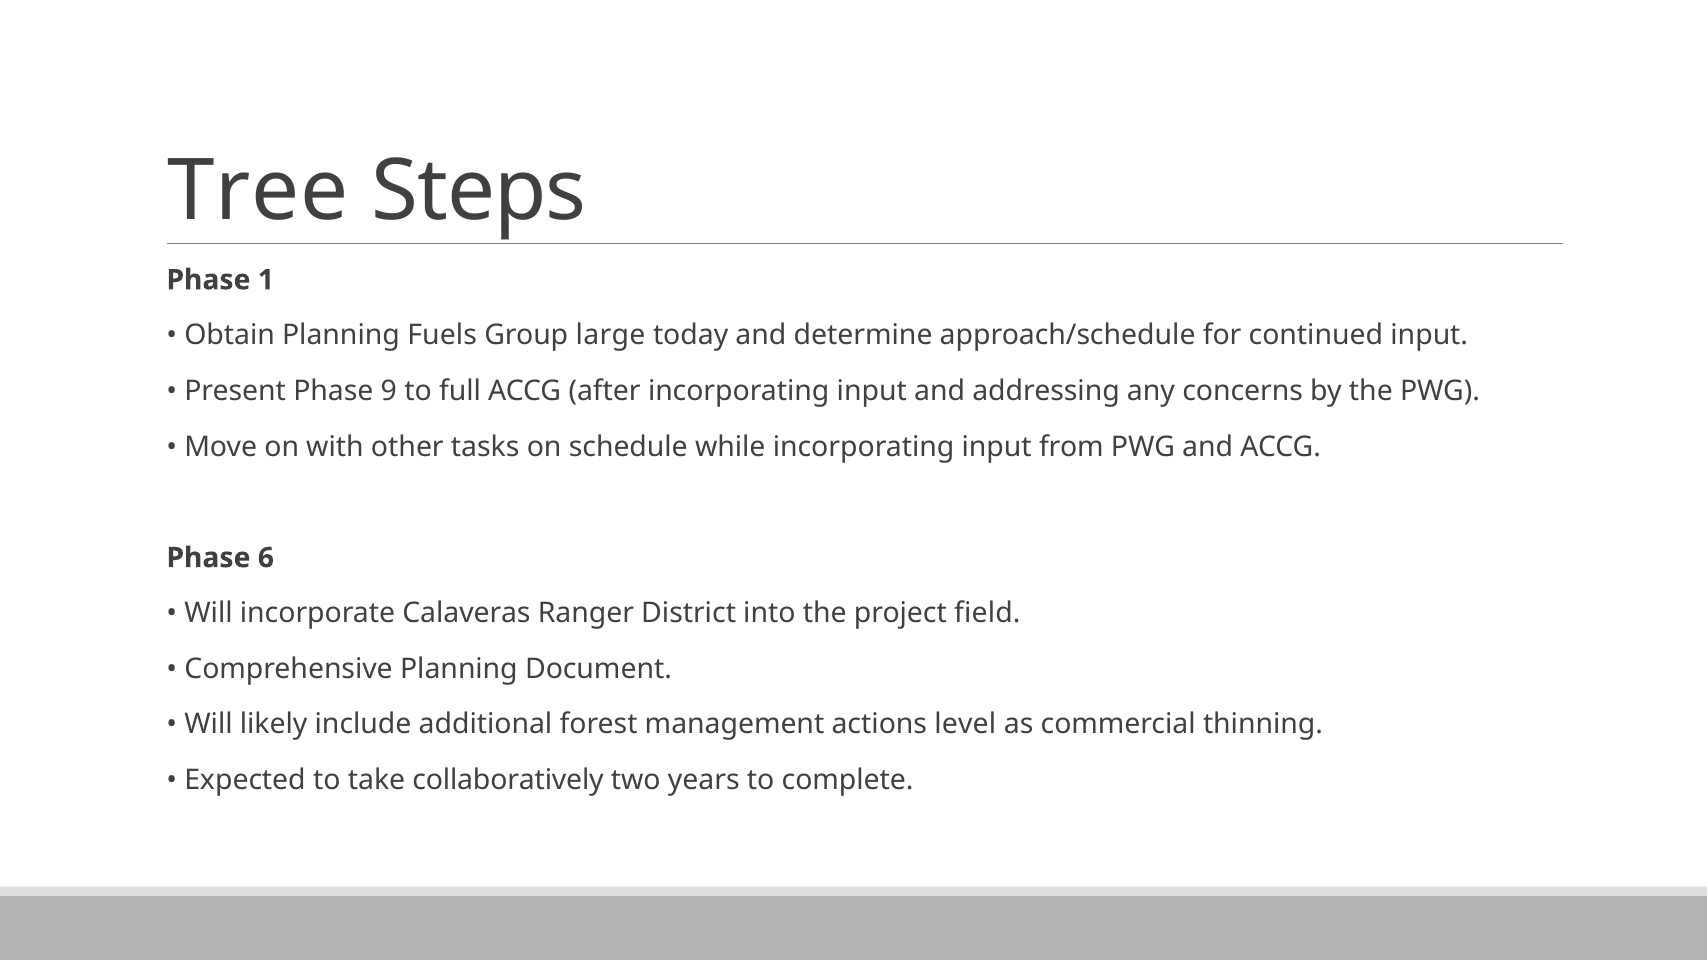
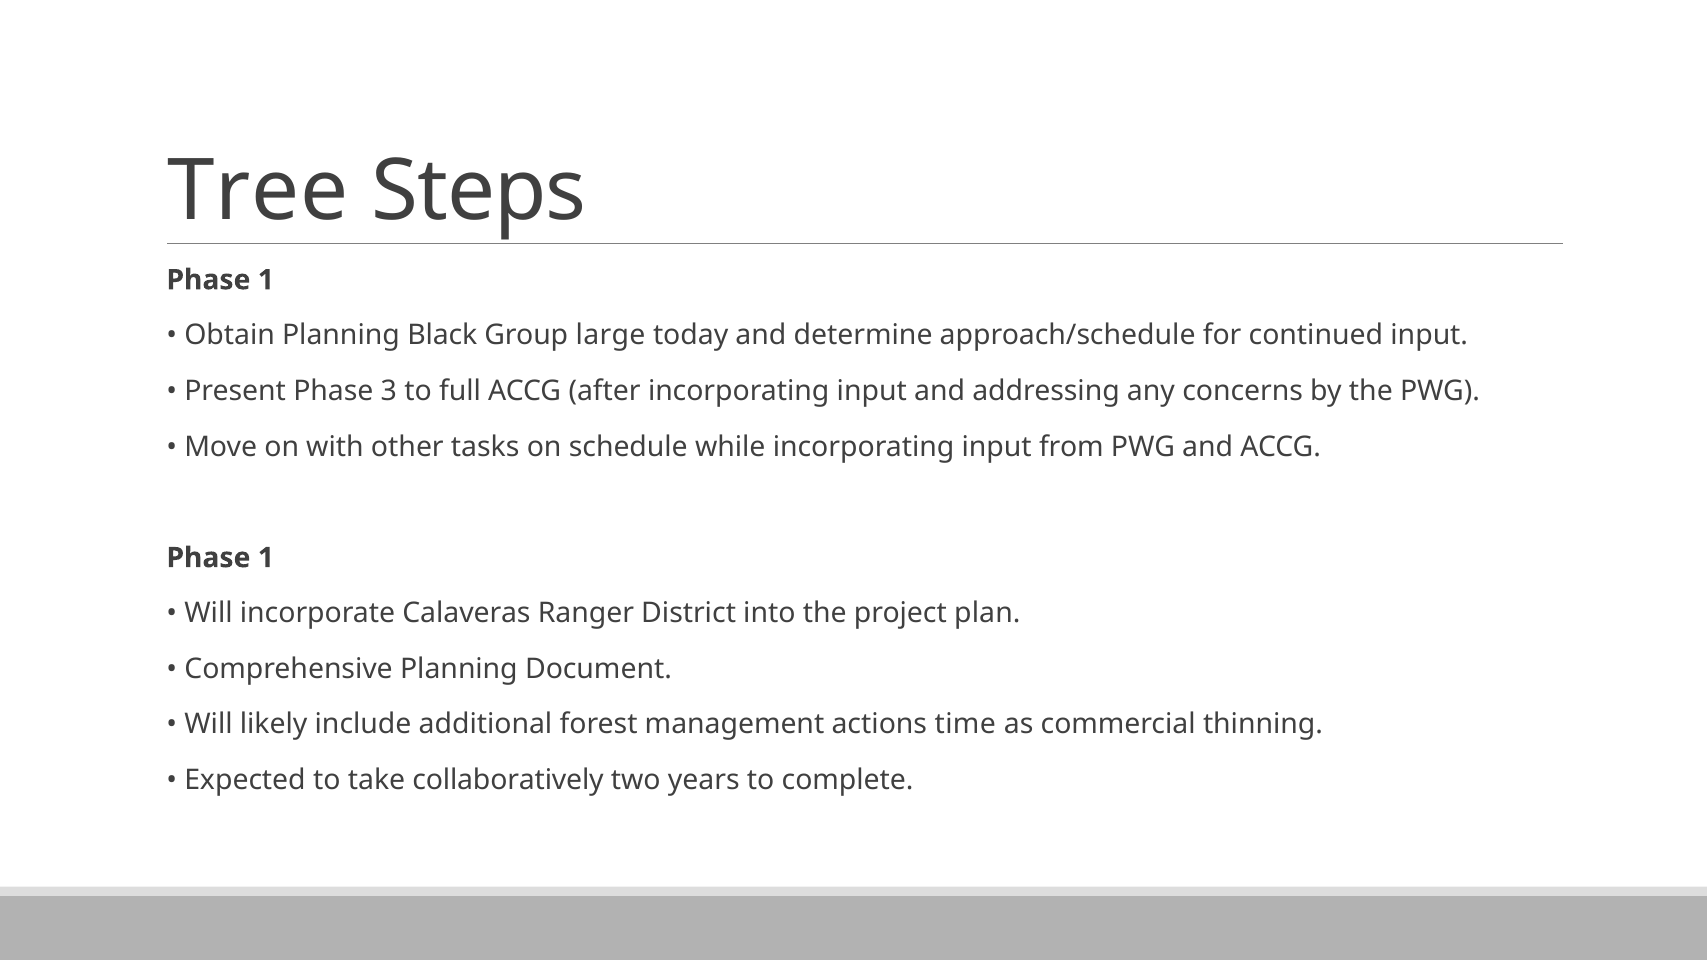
Fuels: Fuels -> Black
9: 9 -> 3
6 at (266, 558): 6 -> 1
field: field -> plan
level: level -> time
